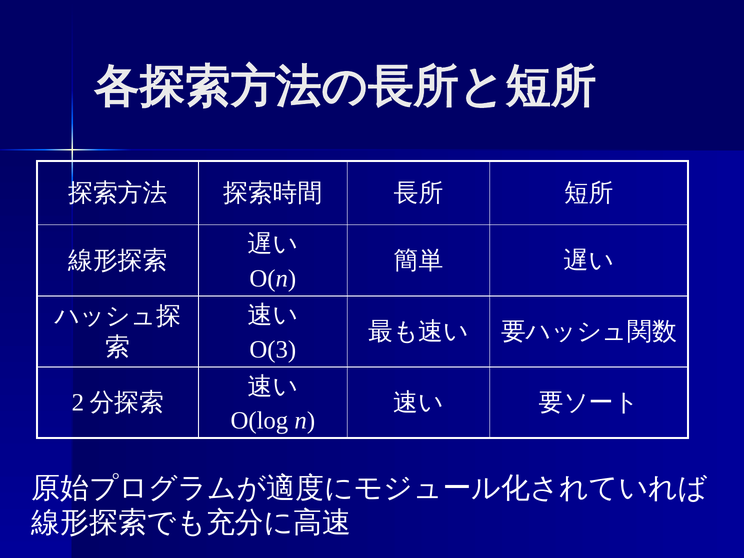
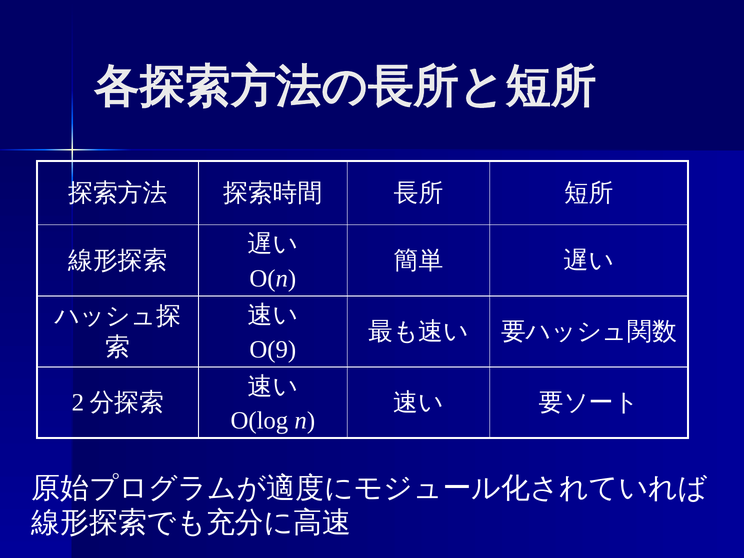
O(3: O(3 -> O(9
